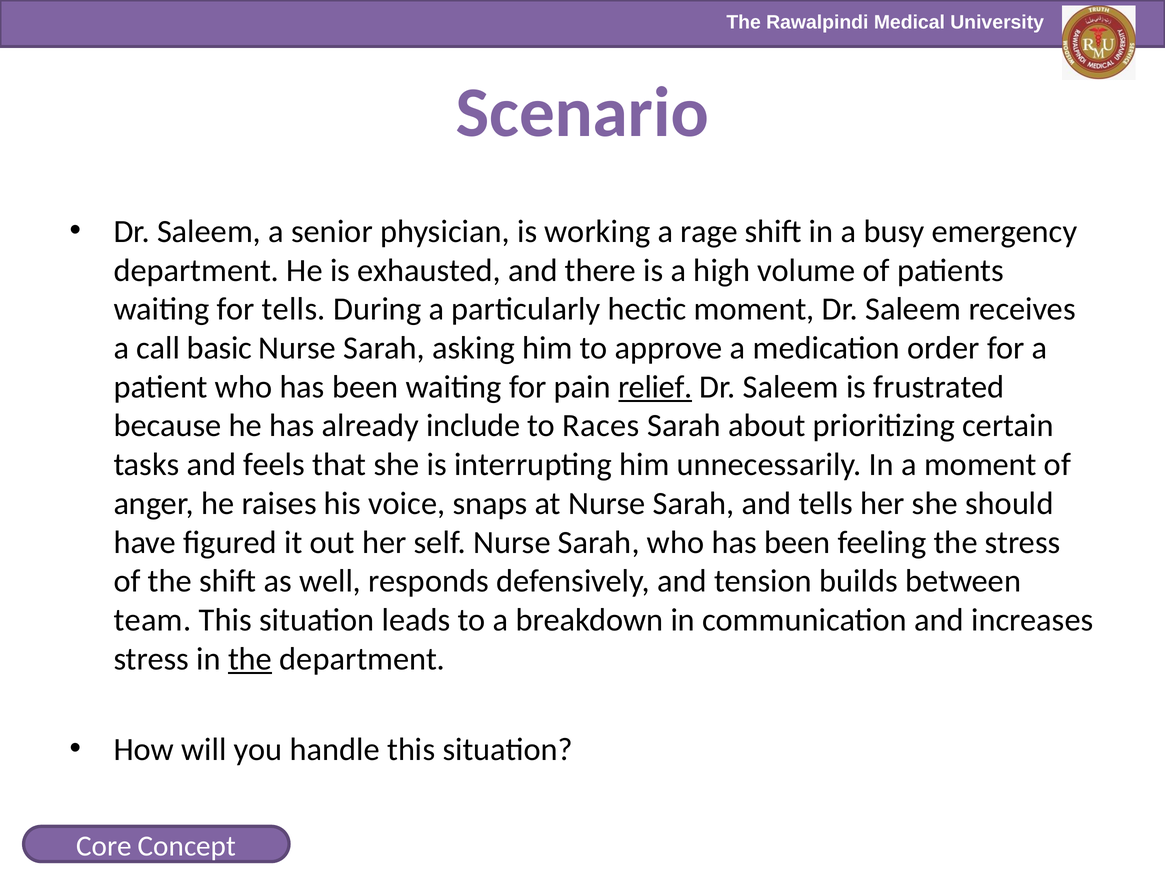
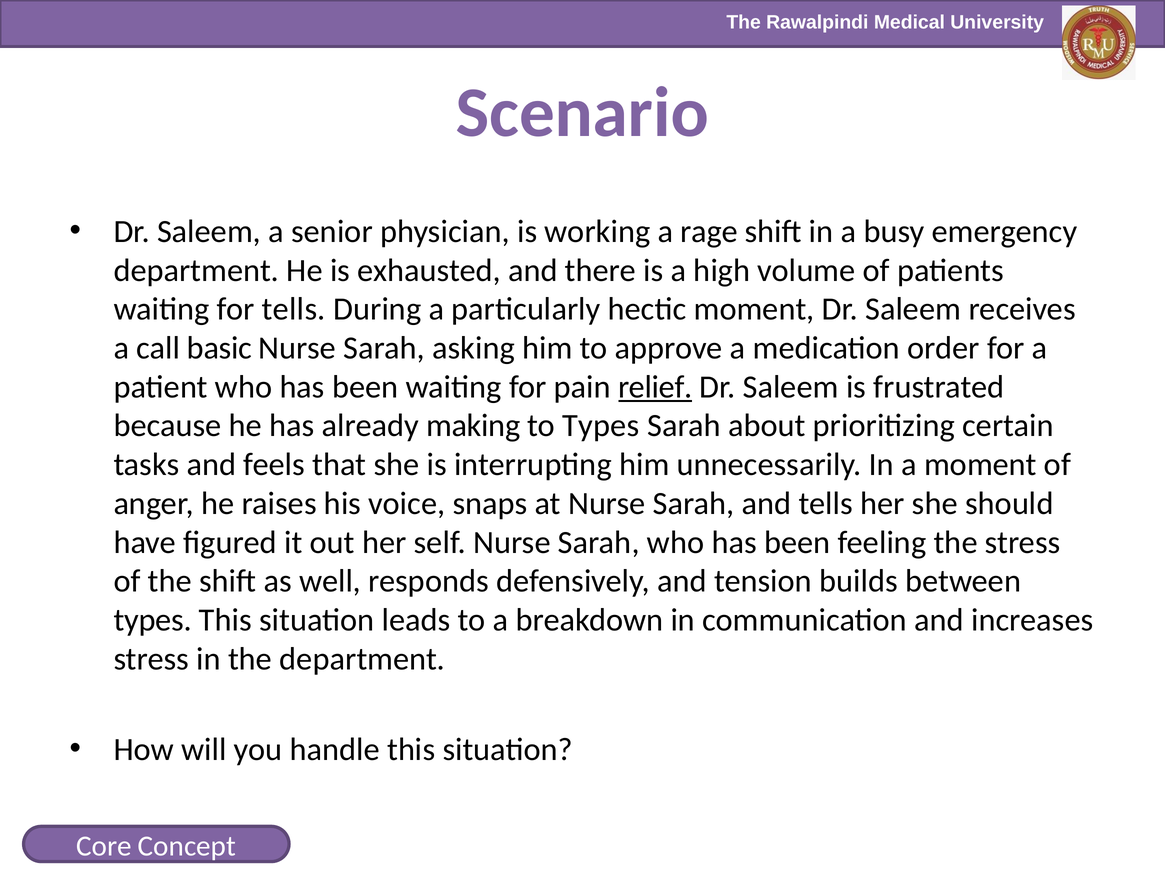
include: include -> making
to Races: Races -> Types
team at (152, 620): team -> types
the at (250, 659) underline: present -> none
